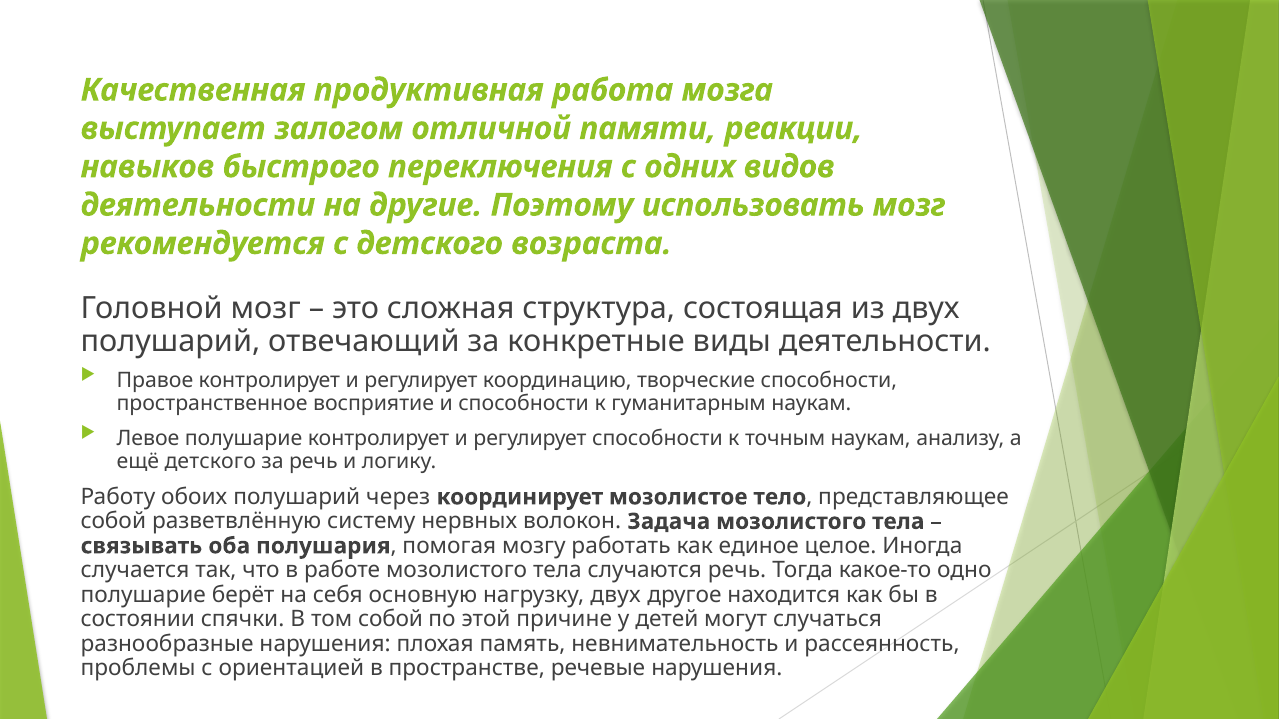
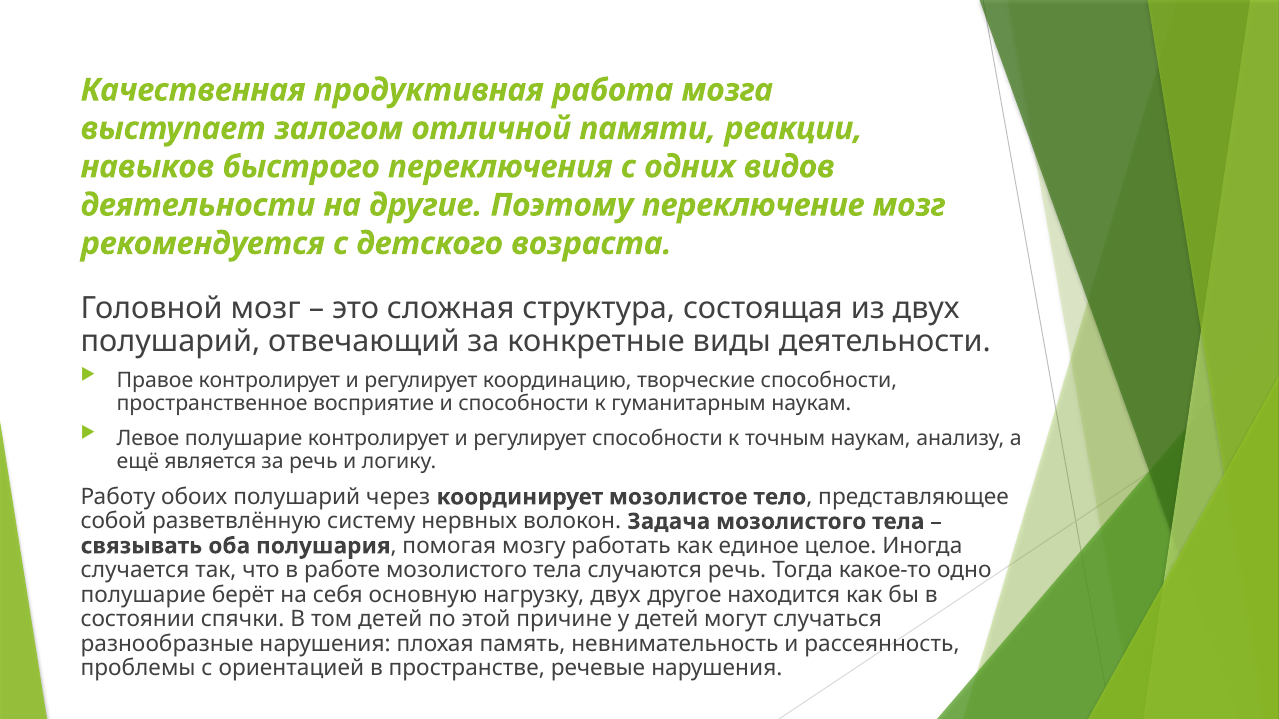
использовать: использовать -> переключение
ещё детского: детского -> является
том собой: собой -> детей
